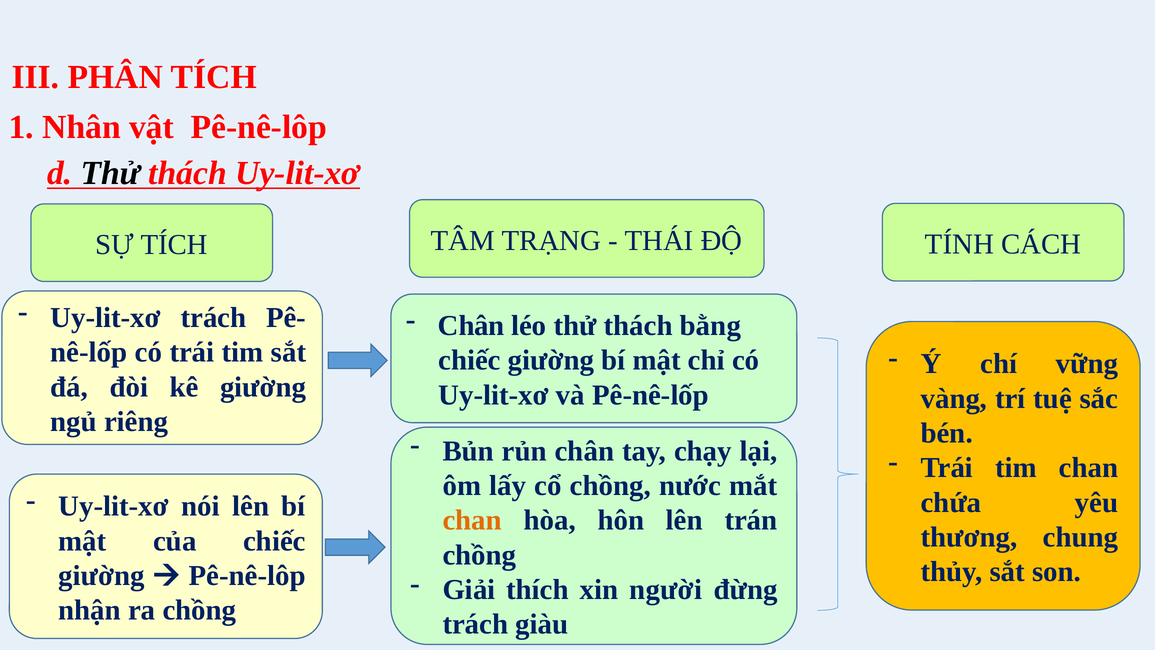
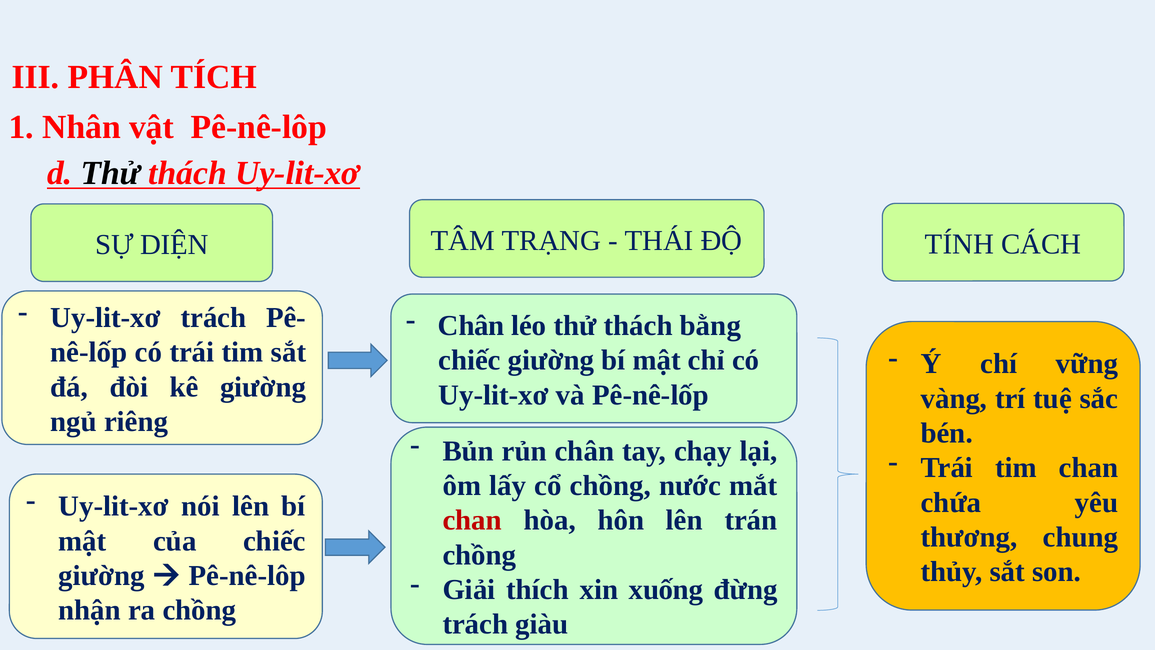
SỰ TÍCH: TÍCH -> DIỆN
chan at (472, 520) colour: orange -> red
người: người -> xuống
